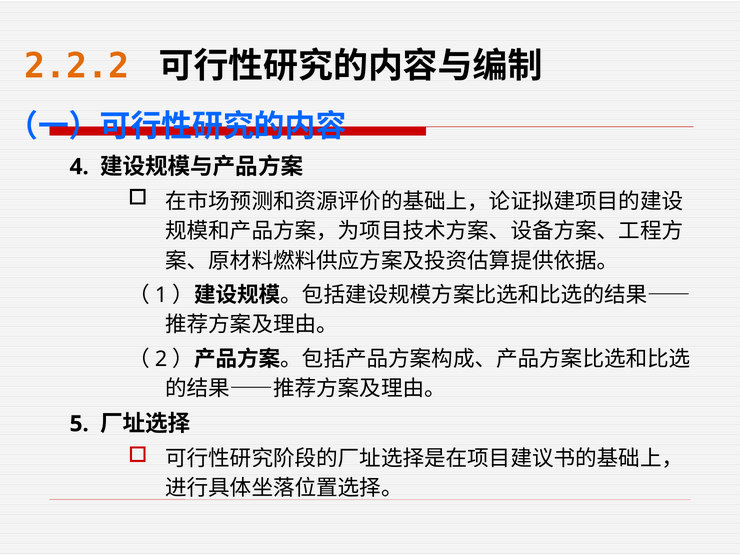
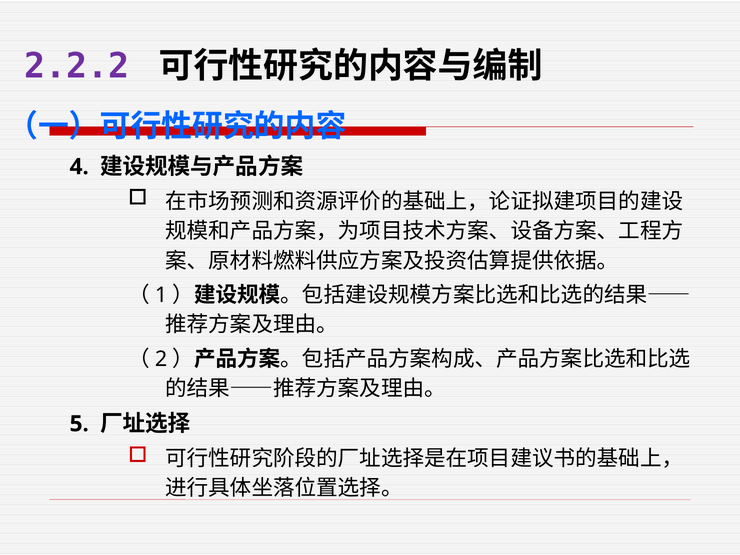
2.2.2 colour: orange -> purple
